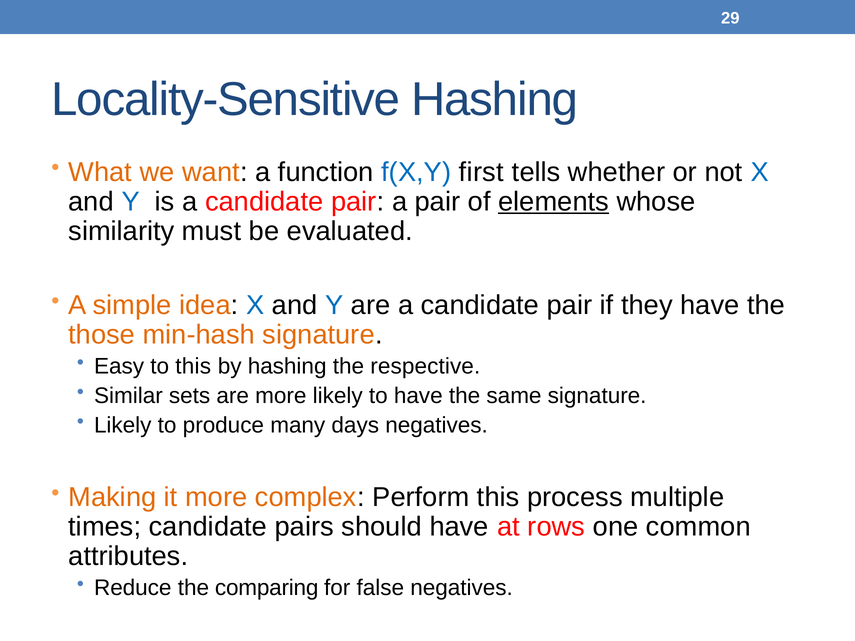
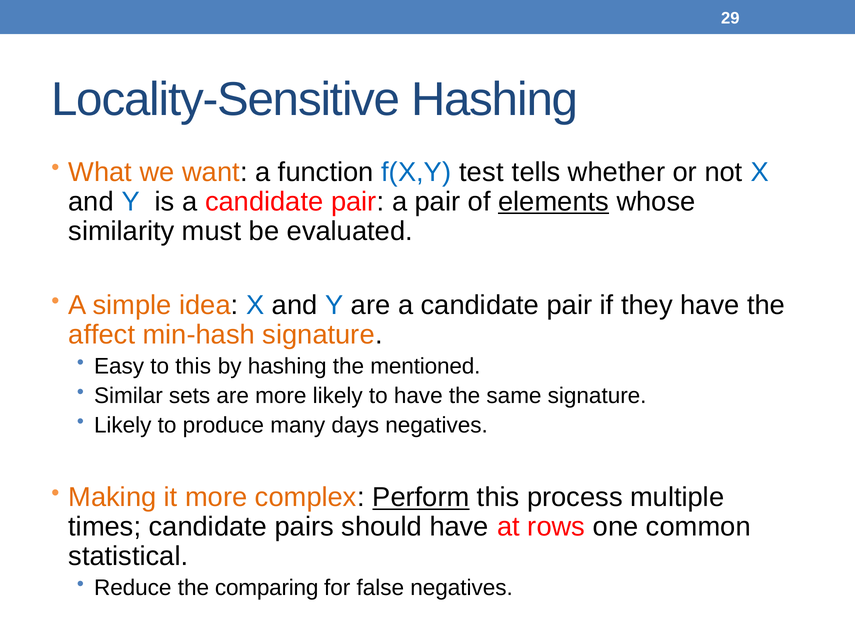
first: first -> test
those: those -> affect
respective: respective -> mentioned
Perform underline: none -> present
attributes: attributes -> statistical
